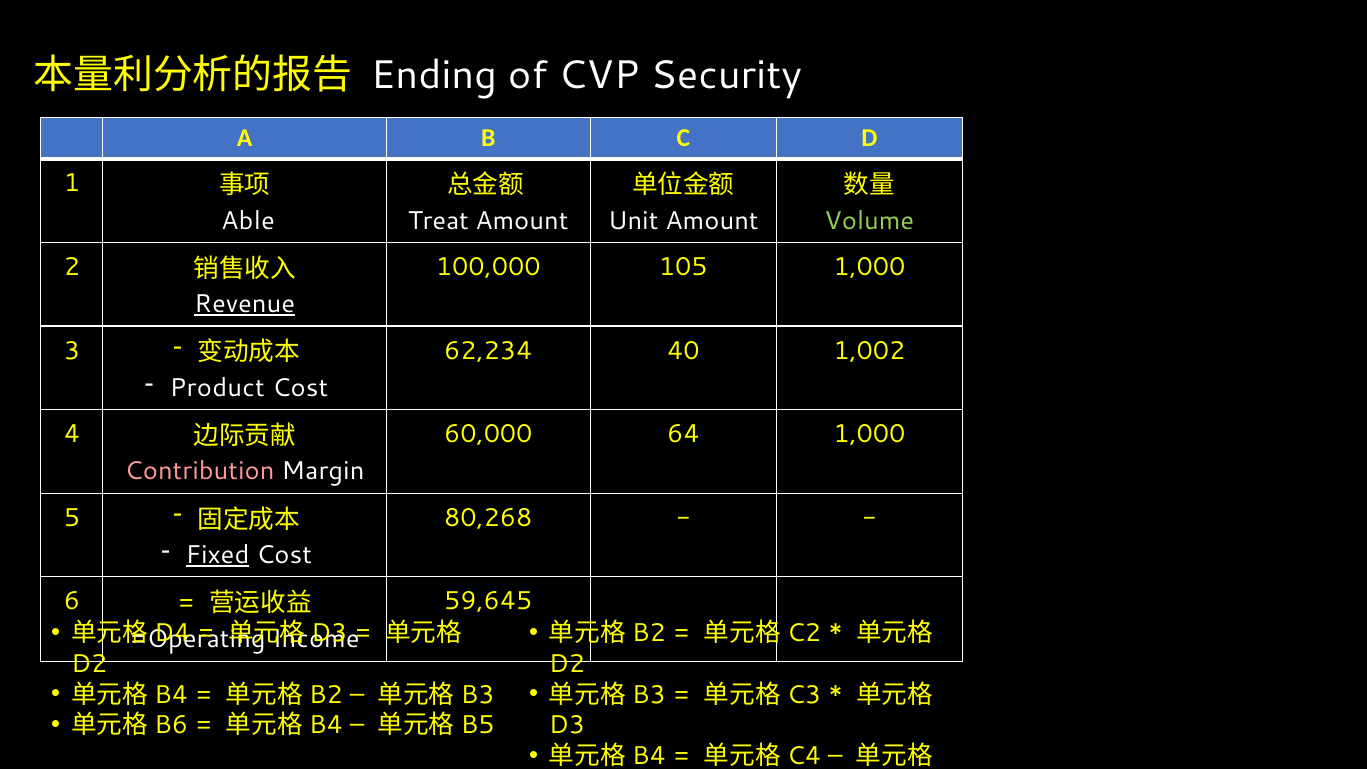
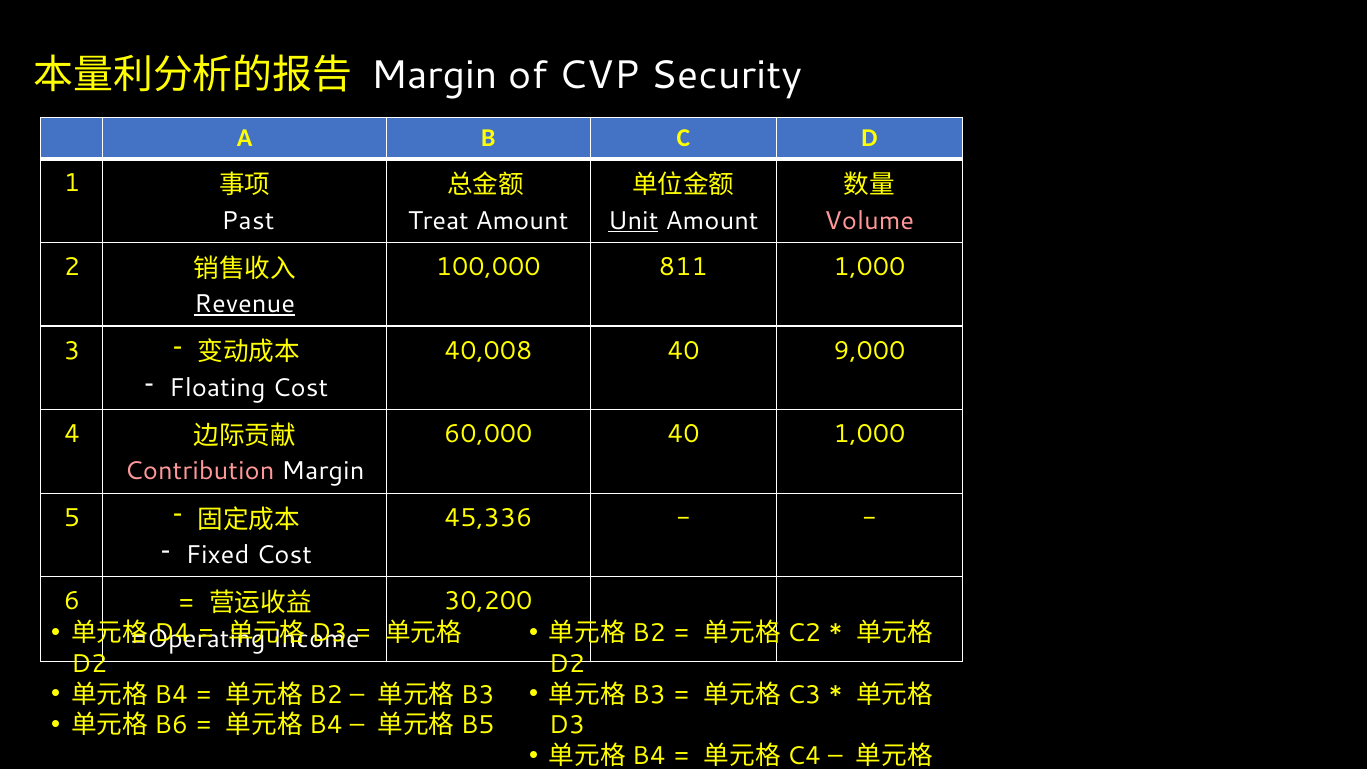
Ending at (434, 75): Ending -> Margin
Able: Able -> Past
Unit underline: none -> present
Volume colour: light green -> pink
105: 105 -> 811
62,234: 62,234 -> 40,008
1,002: 1,002 -> 9,000
Product: Product -> Floating
60,000 64: 64 -> 40
80,268: 80,268 -> 45,336
Fixed underline: present -> none
59,645: 59,645 -> 30,200
